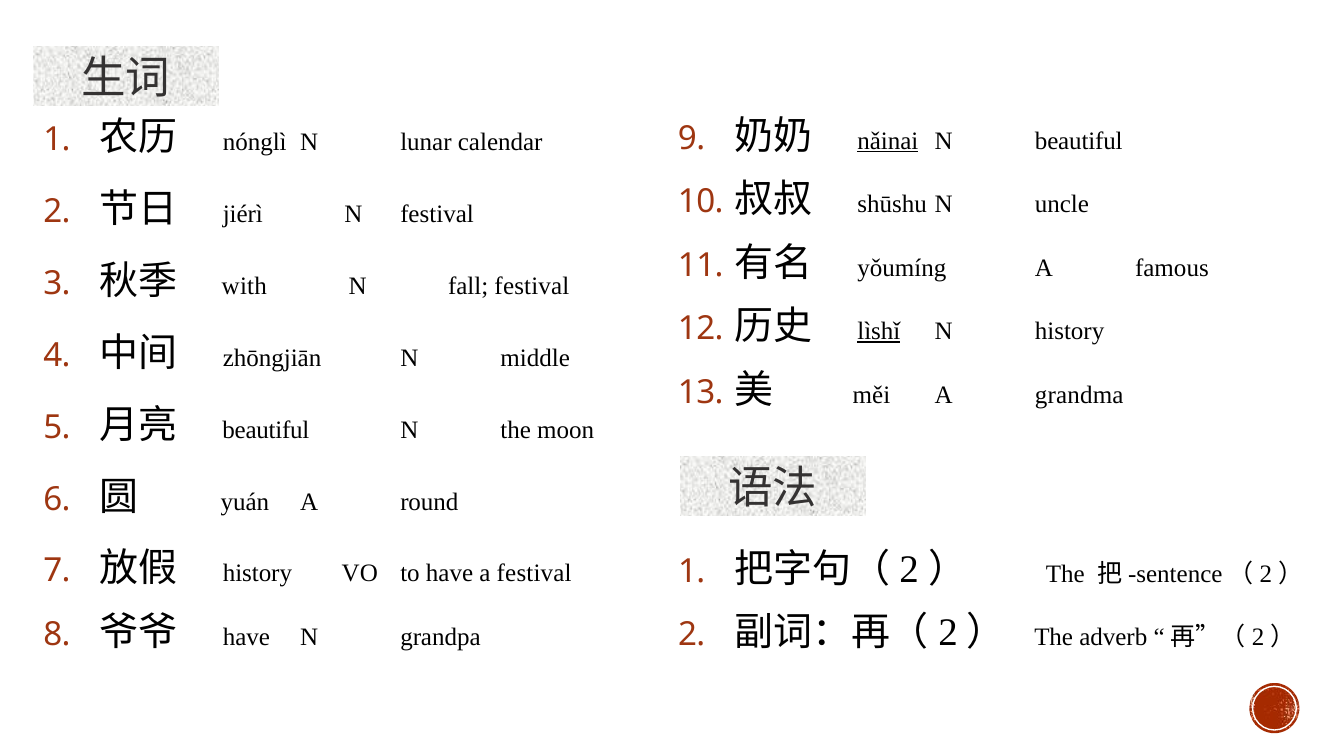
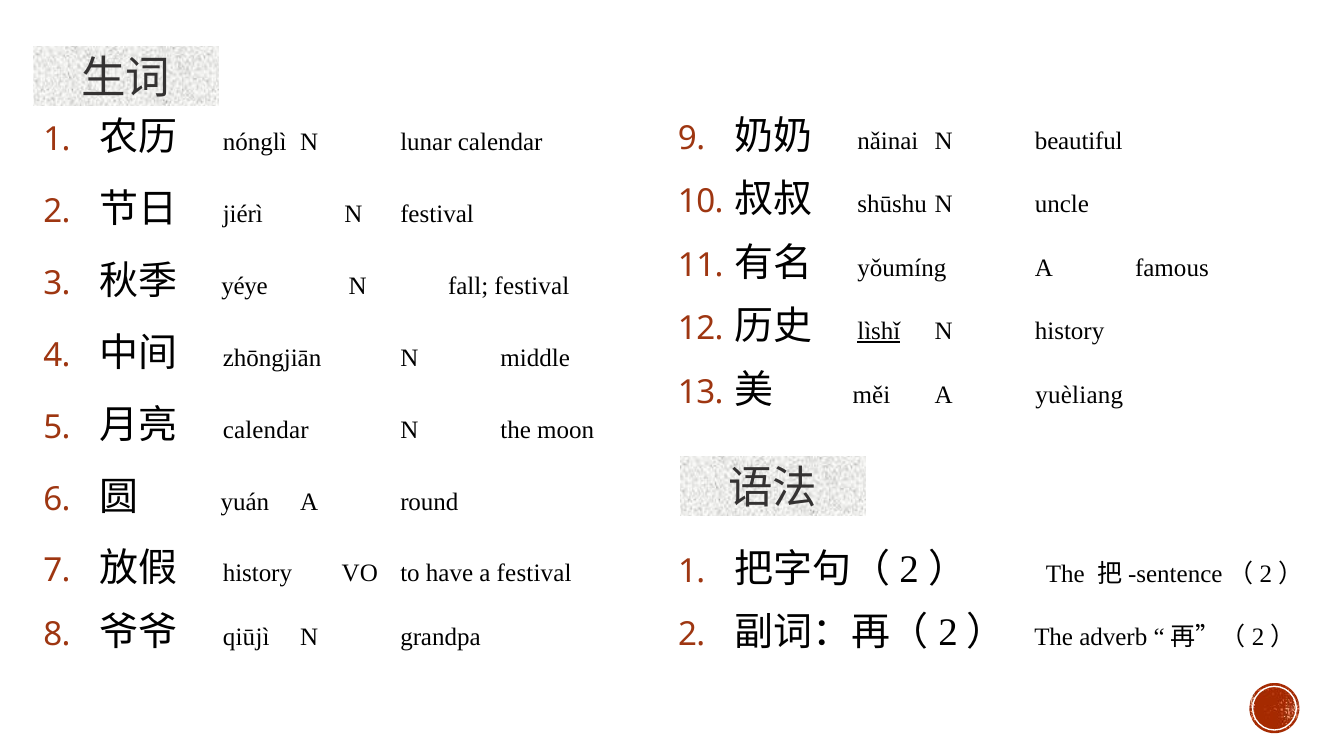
nǎinai underline: present -> none
with: with -> yéye
grandma: grandma -> yuèliang
beautiful at (266, 430): beautiful -> calendar
have at (246, 637): have -> qiūjì
